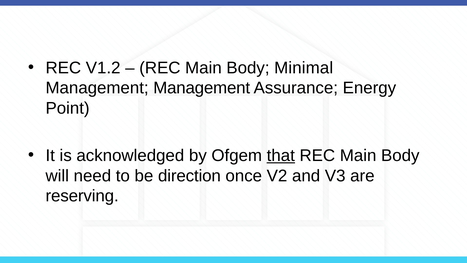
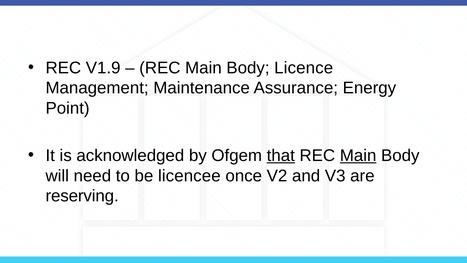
V1.2: V1.2 -> V1.9
Minimal: Minimal -> Licence
Management Management: Management -> Maintenance
Main at (358, 155) underline: none -> present
direction: direction -> licencee
